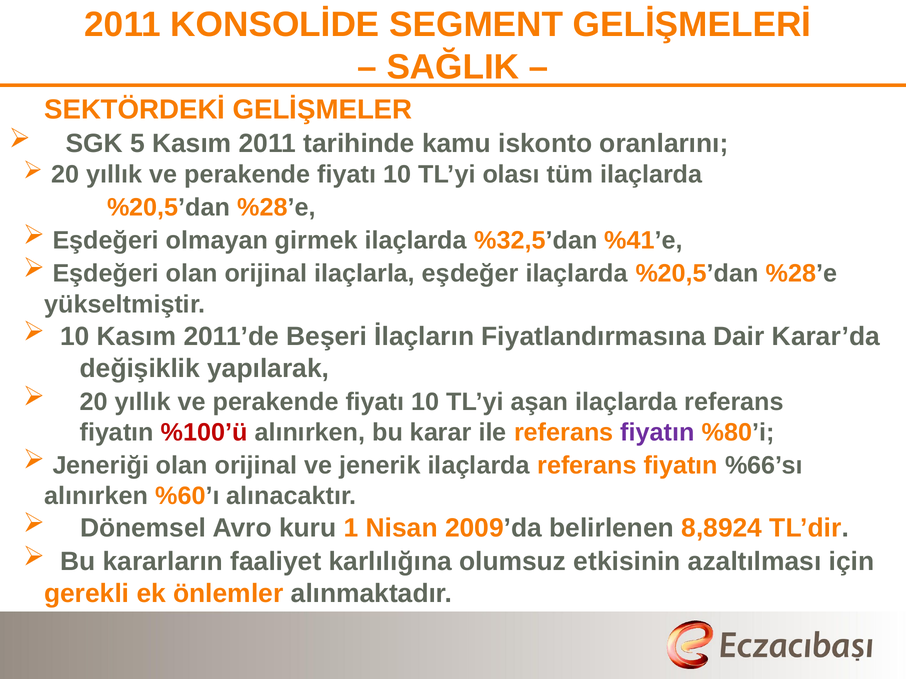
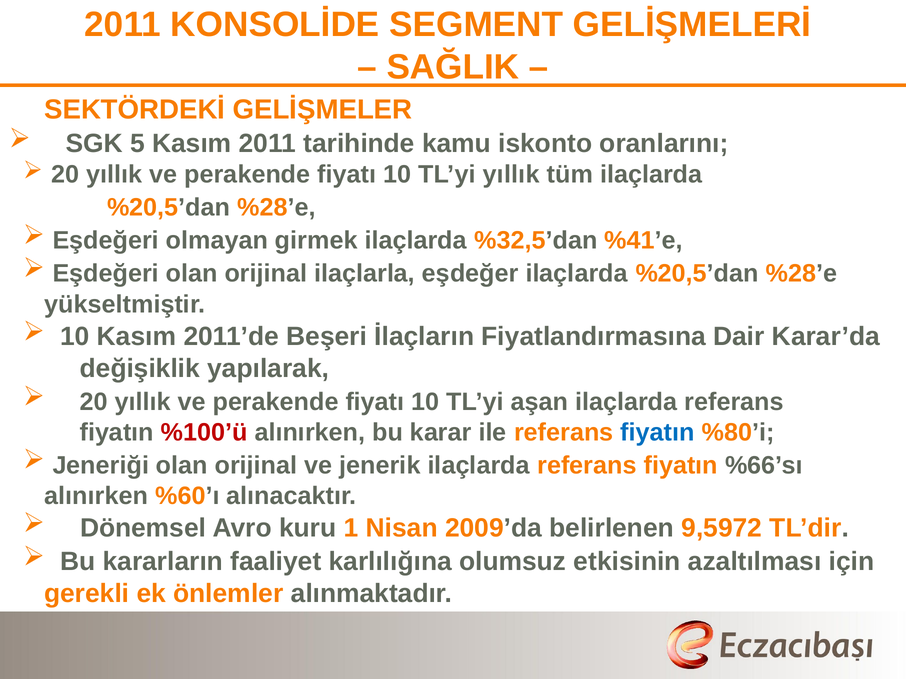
TL’yi olası: olası -> yıllık
fiyatın at (658, 433) colour: purple -> blue
8,8924: 8,8924 -> 9,5972
